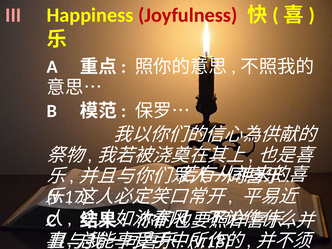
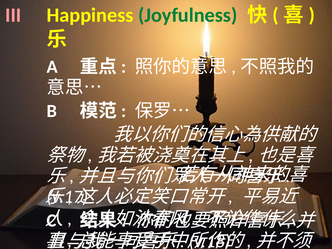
Joyfulness colour: red -> green
